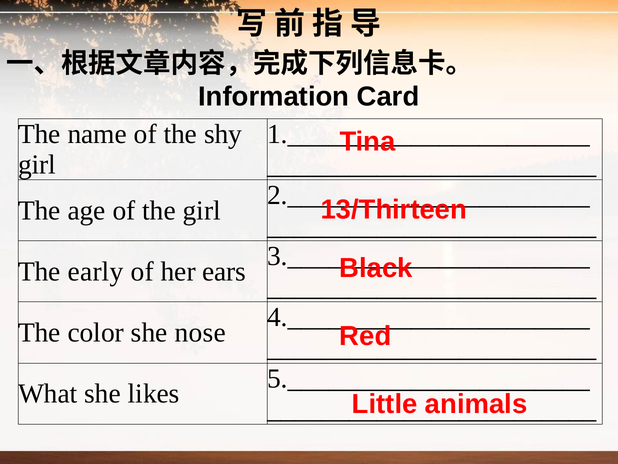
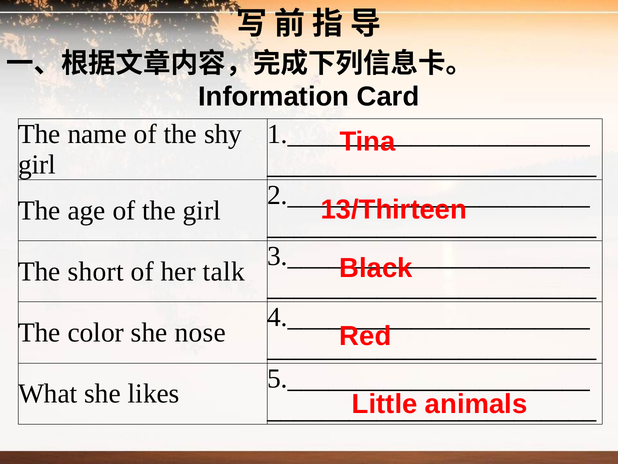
early: early -> short
ears: ears -> talk
